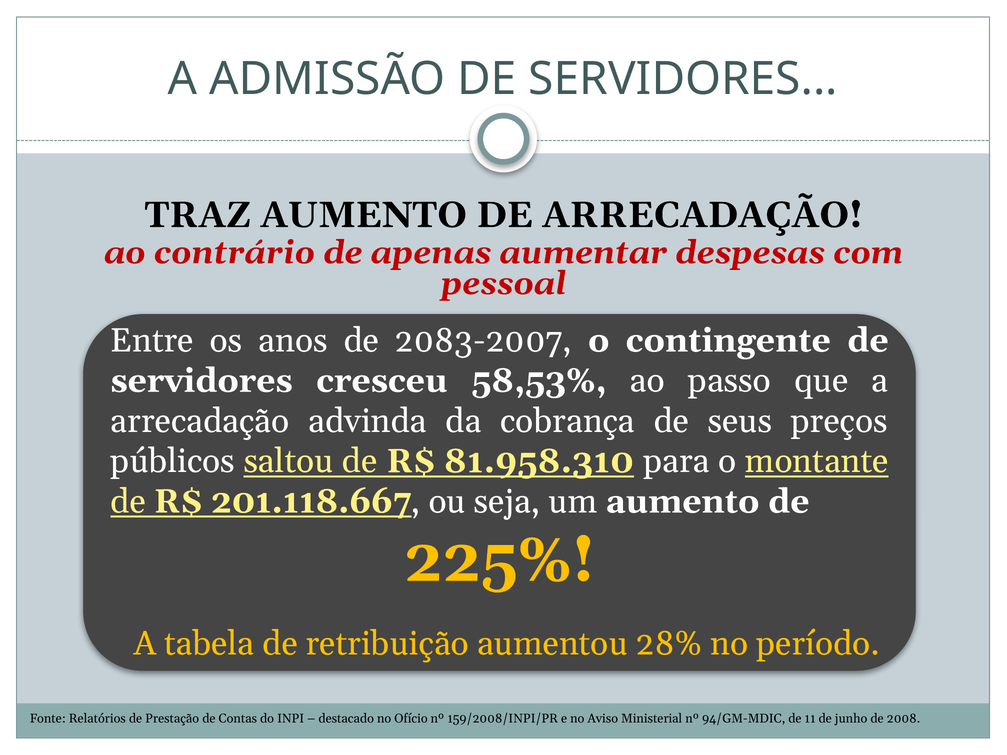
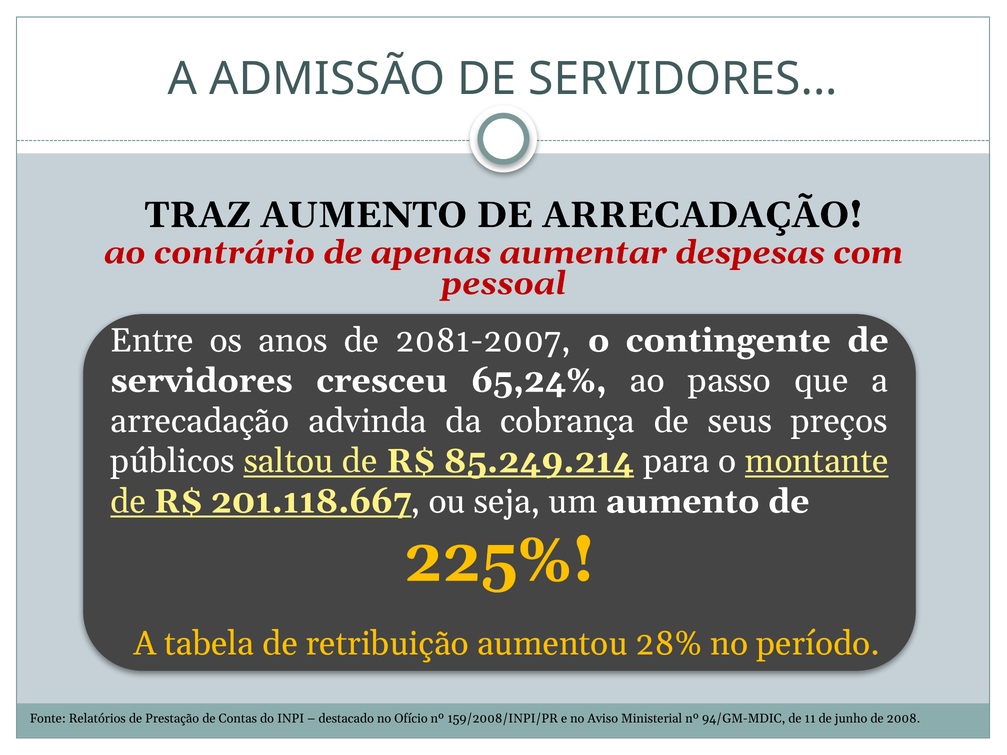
2083-2007: 2083-2007 -> 2081-2007
58,53%: 58,53% -> 65,24%
81.958.310: 81.958.310 -> 85.249.214
